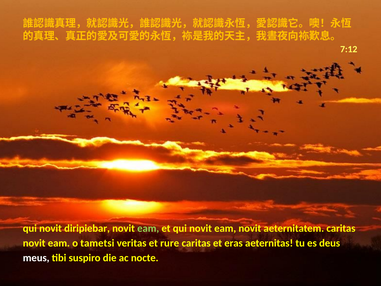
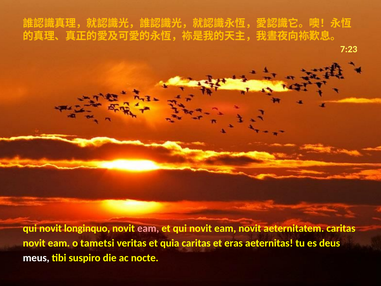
7:12: 7:12 -> 7:23
diripiebar: diripiebar -> longinquo
eam at (148, 228) colour: light green -> pink
rure: rure -> quia
